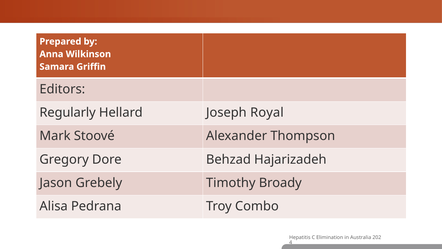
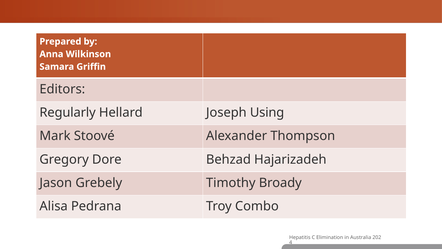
Royal: Royal -> Using
